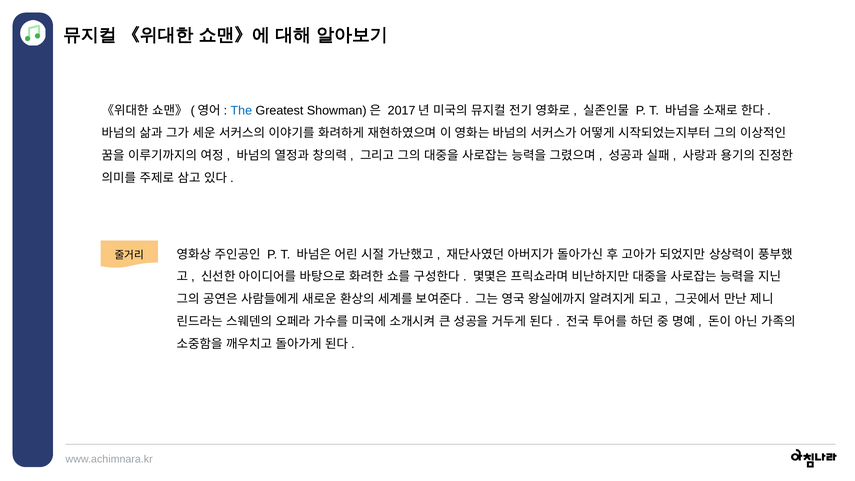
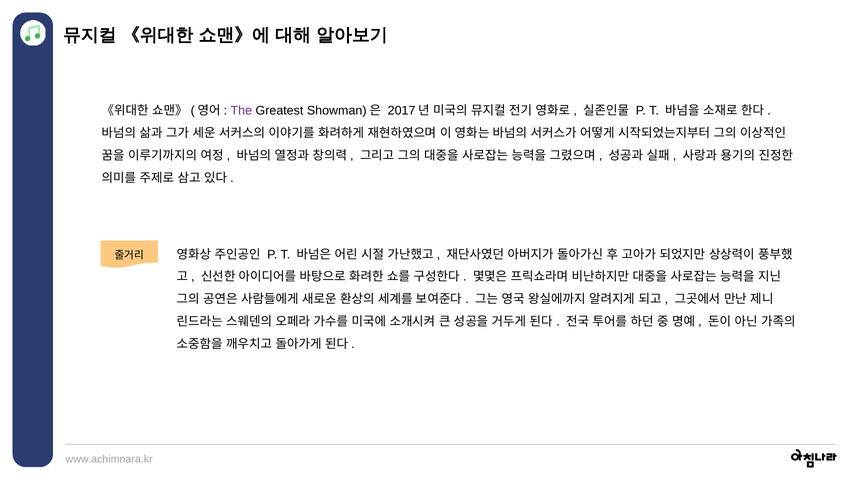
The colour: blue -> purple
